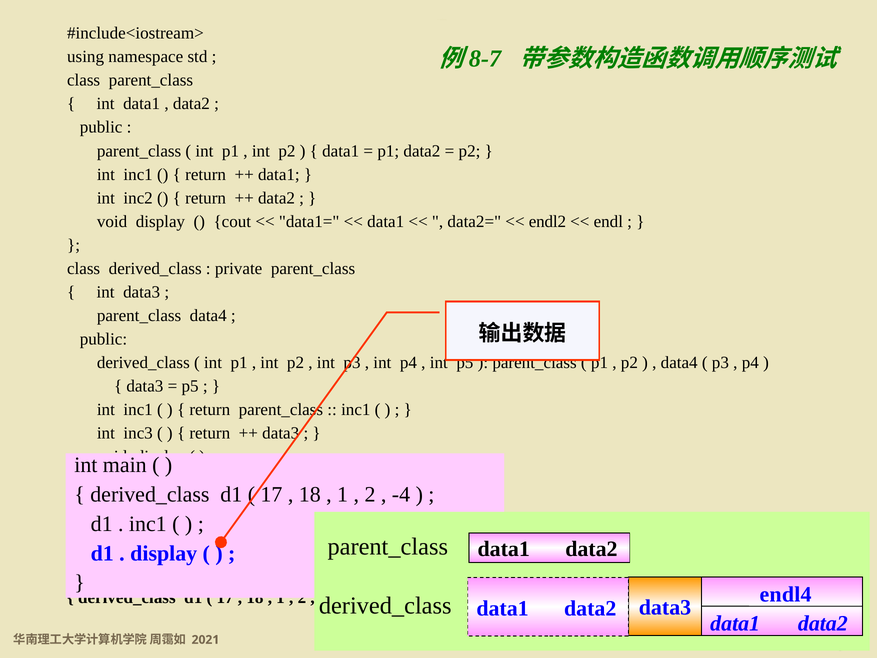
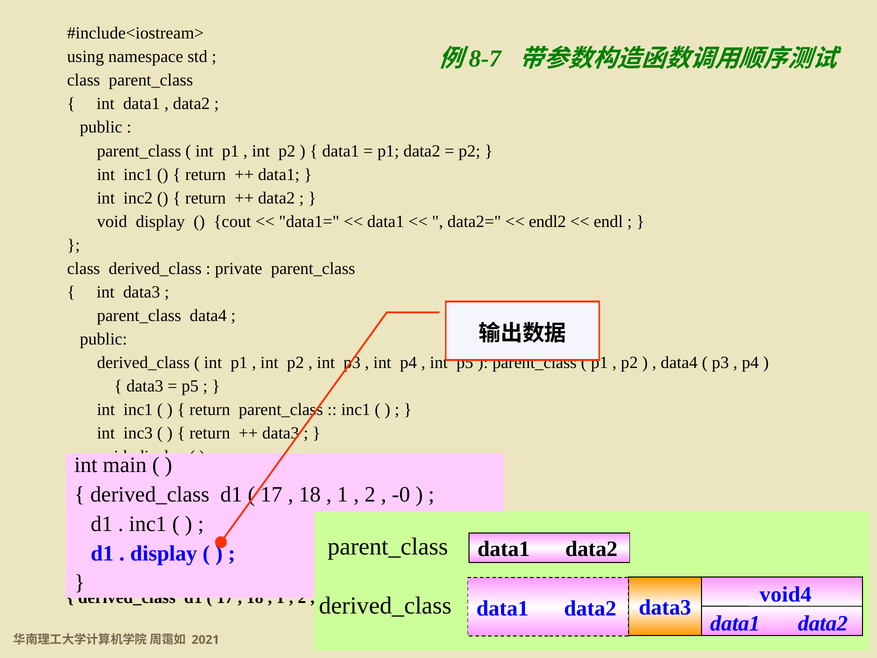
-4: -4 -> -0
endl4: endl4 -> void4
